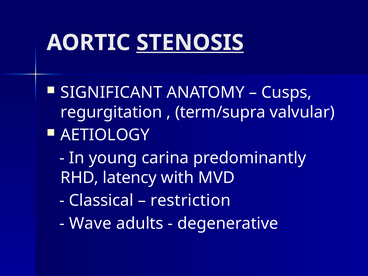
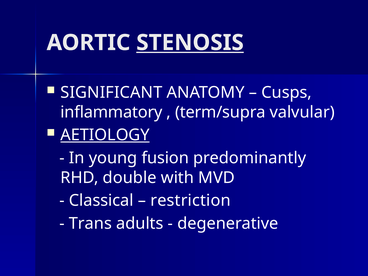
regurgitation: regurgitation -> inflammatory
AETIOLOGY underline: none -> present
carina: carina -> fusion
latency: latency -> double
Wave: Wave -> Trans
